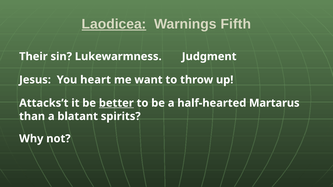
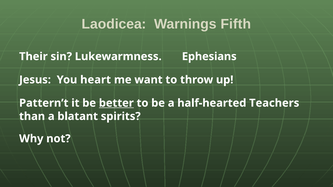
Laodicea underline: present -> none
Judgment: Judgment -> Ephesians
Attacks’t: Attacks’t -> Pattern’t
Martarus: Martarus -> Teachers
